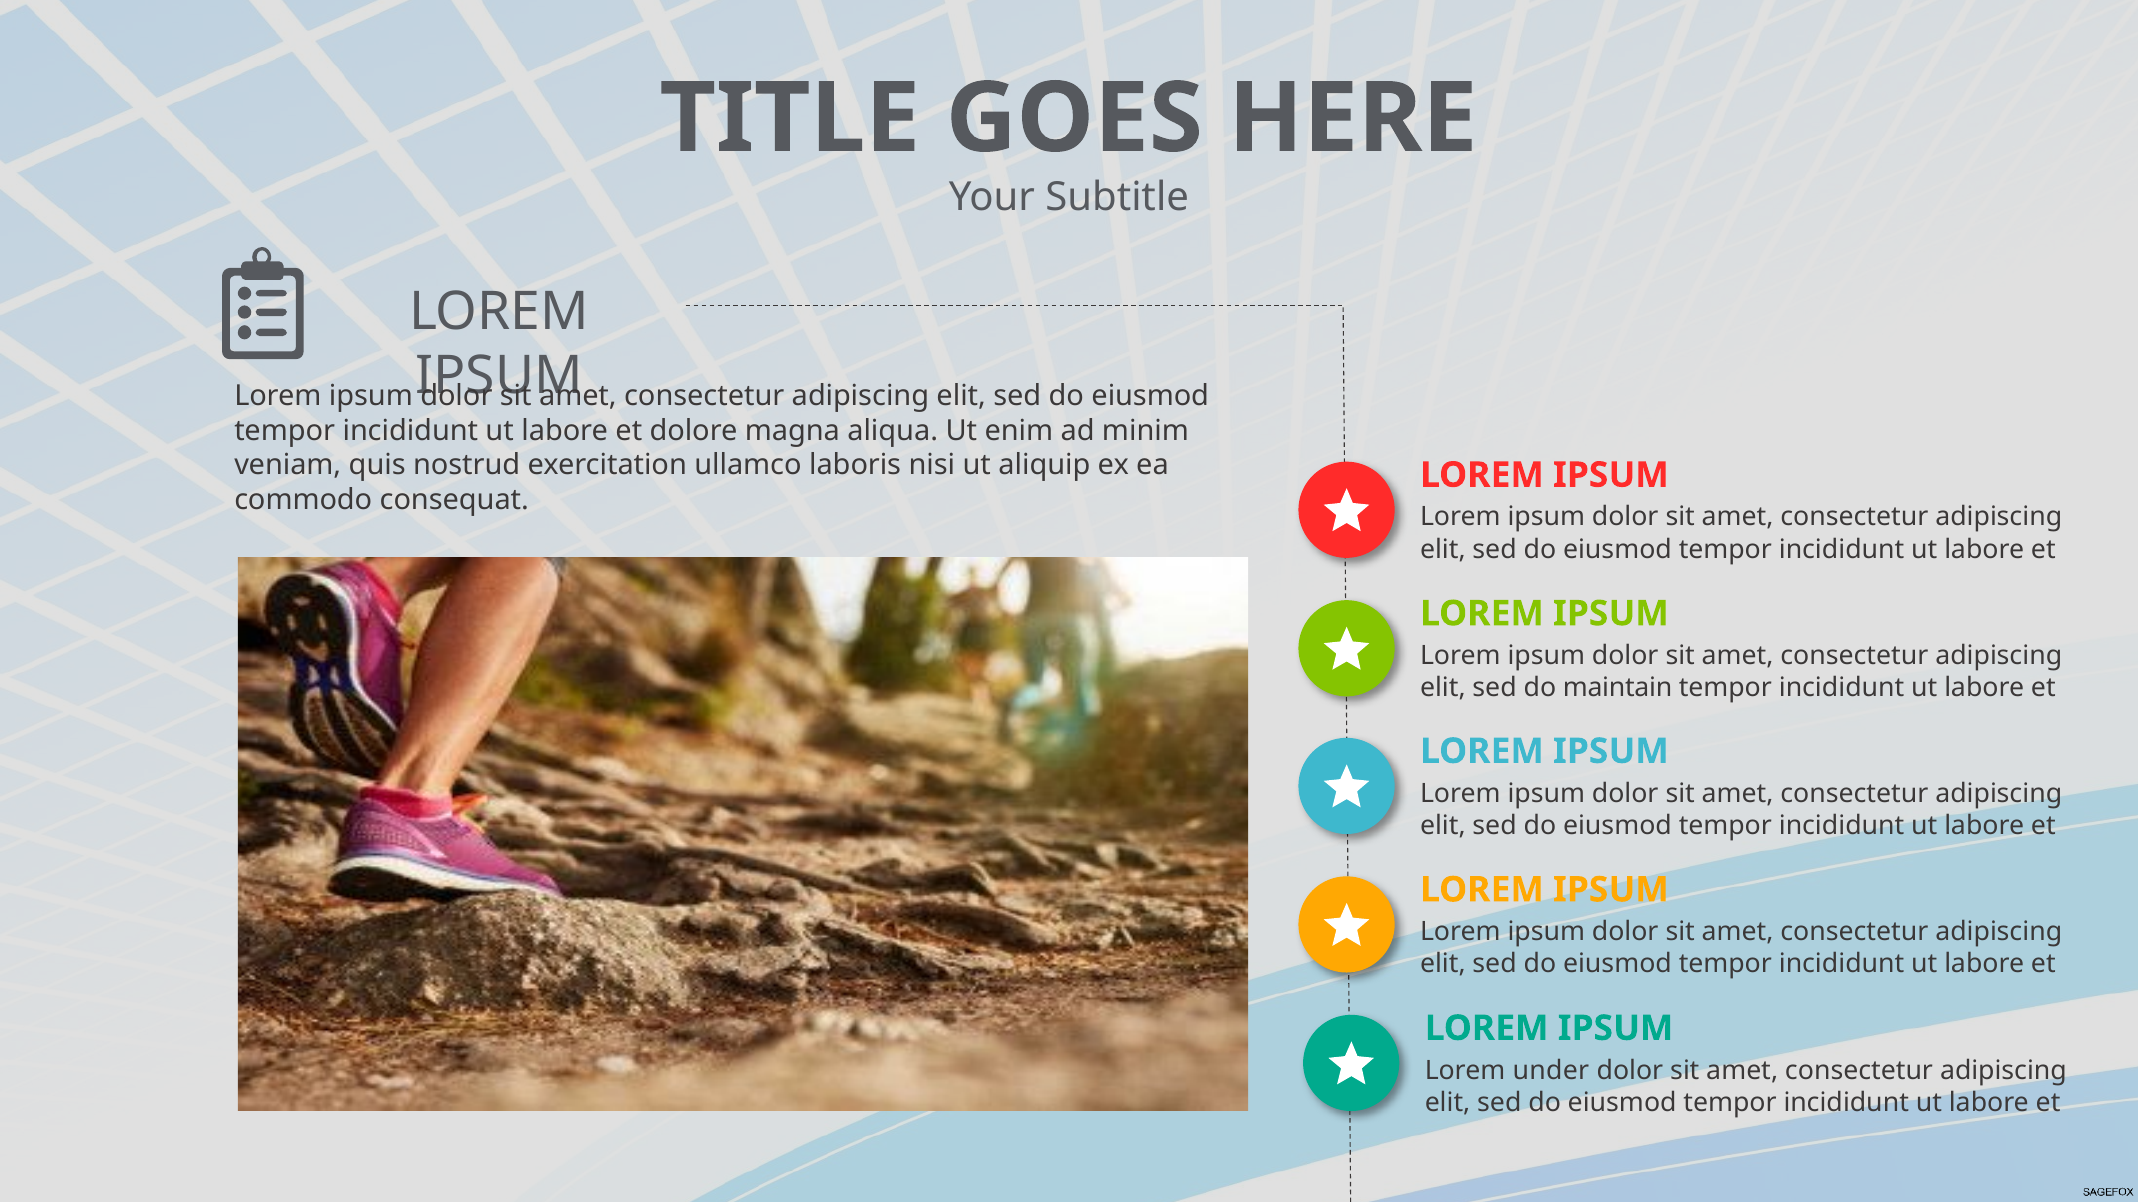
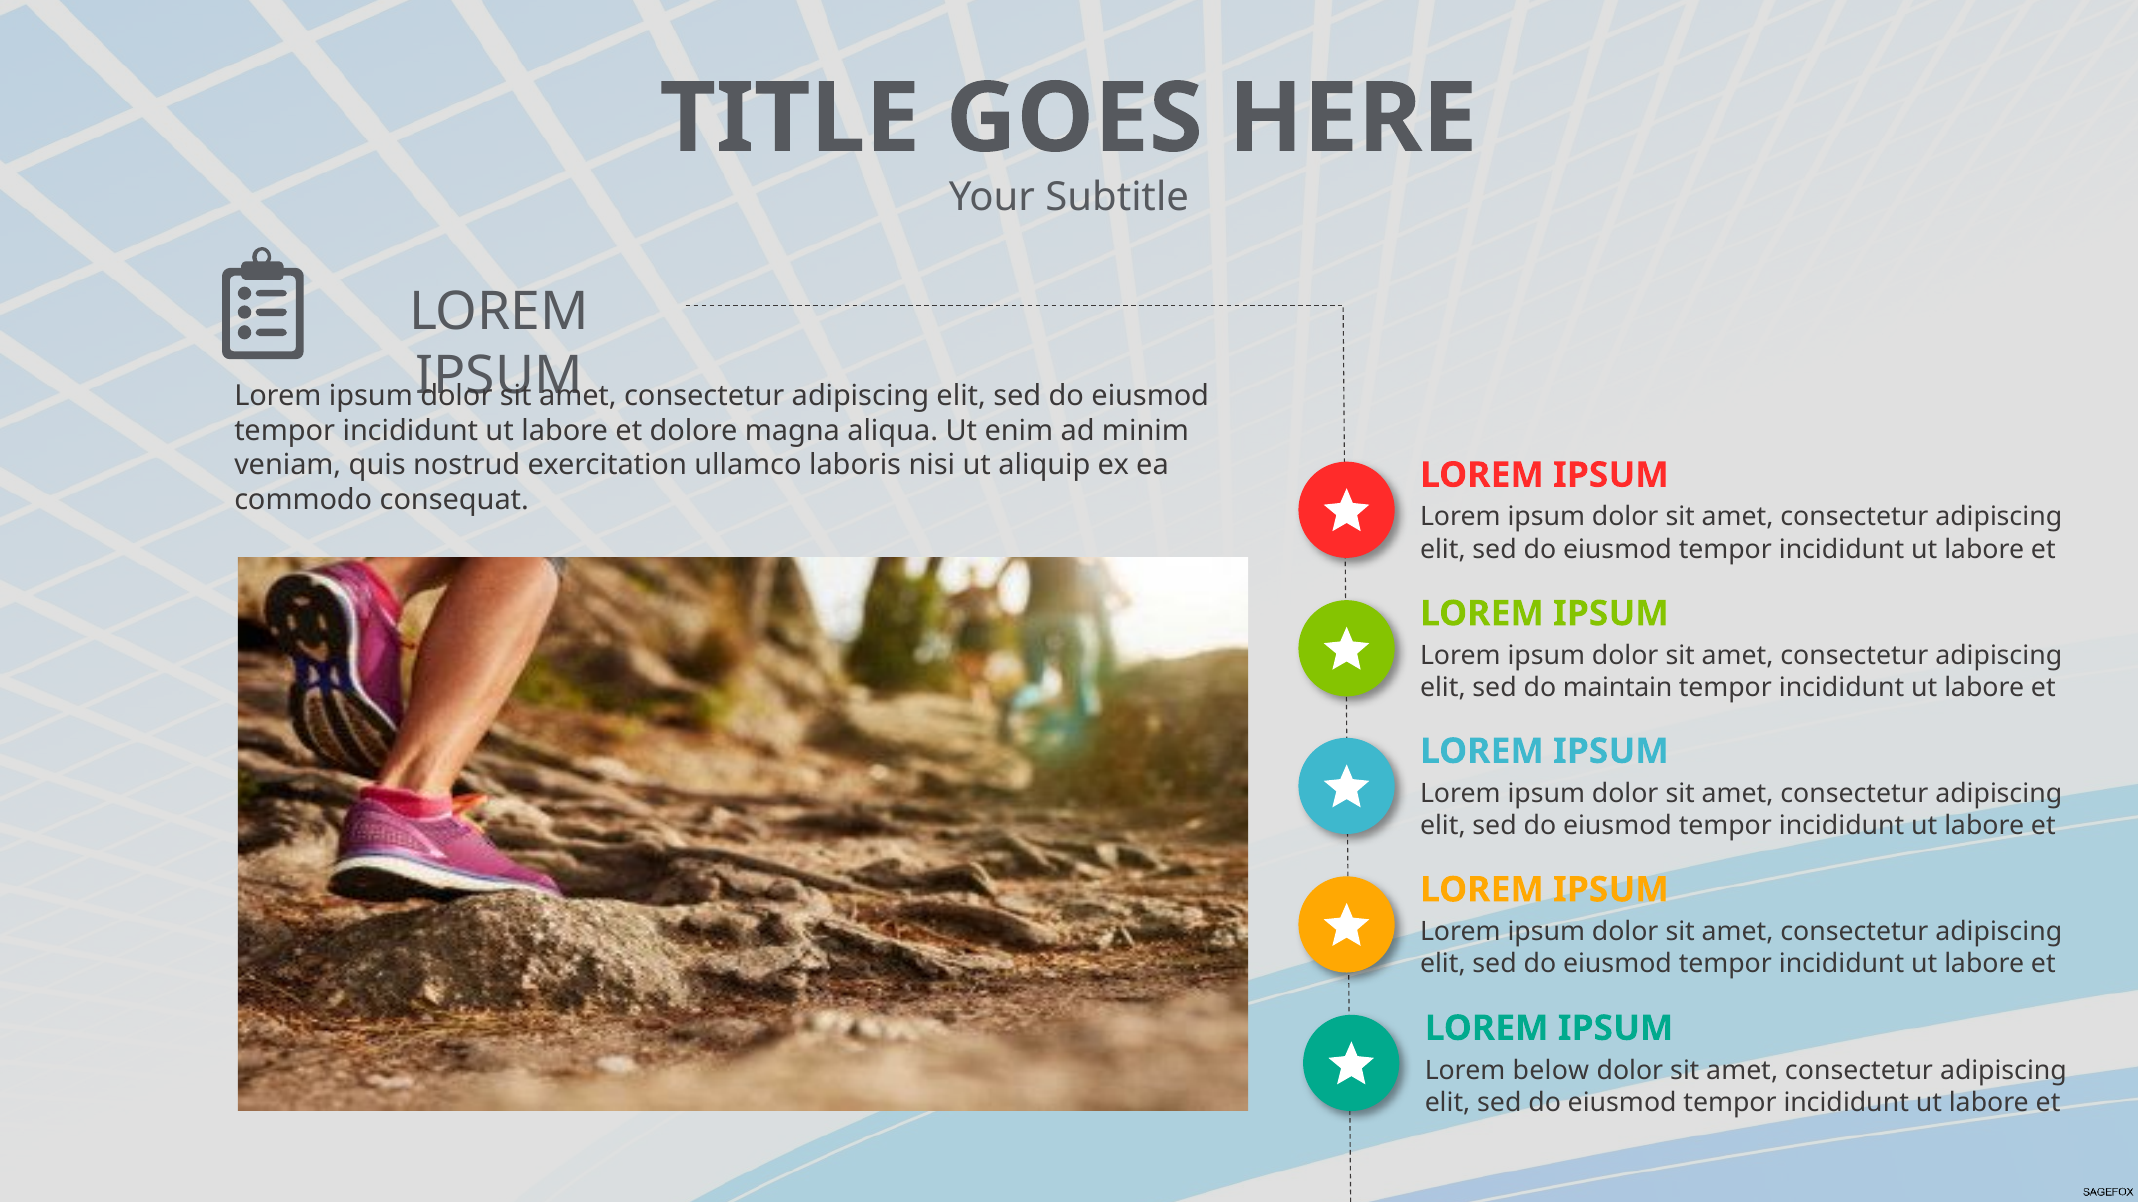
under: under -> below
